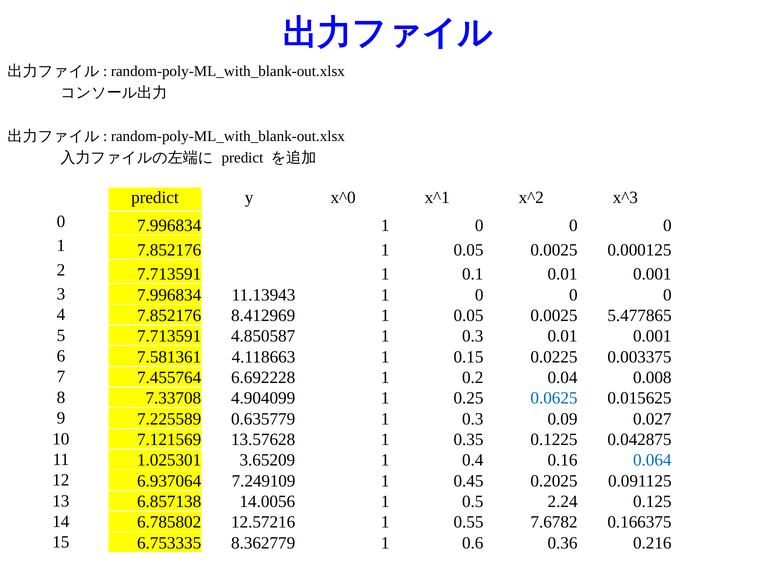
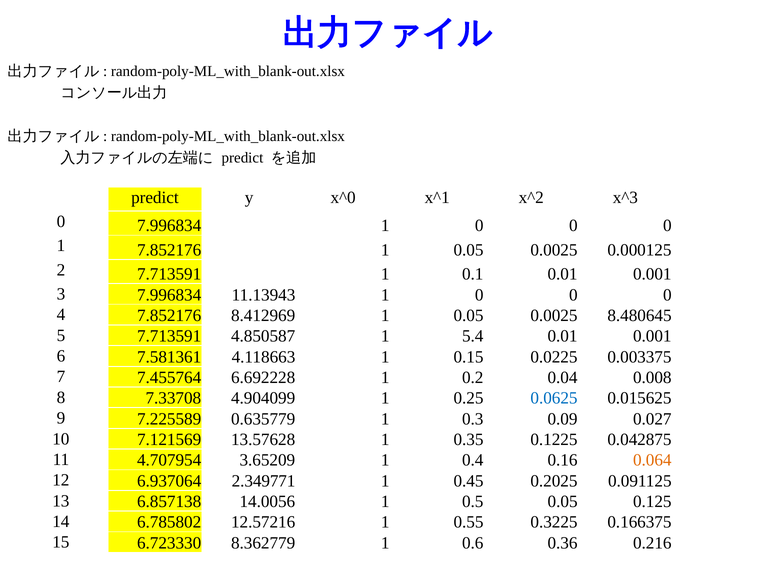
5.477865: 5.477865 -> 8.480645
4.850587 1 0.3: 0.3 -> 5.4
1.025301: 1.025301 -> 4.707954
0.064 colour: blue -> orange
7.249109: 7.249109 -> 2.349771
0.5 2.24: 2.24 -> 0.05
7.6782: 7.6782 -> 0.3225
6.753335: 6.753335 -> 6.723330
